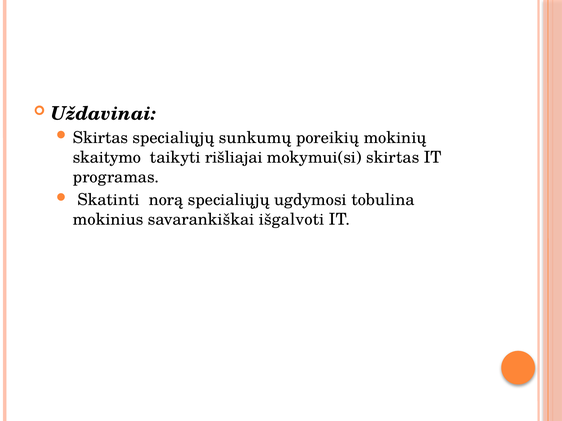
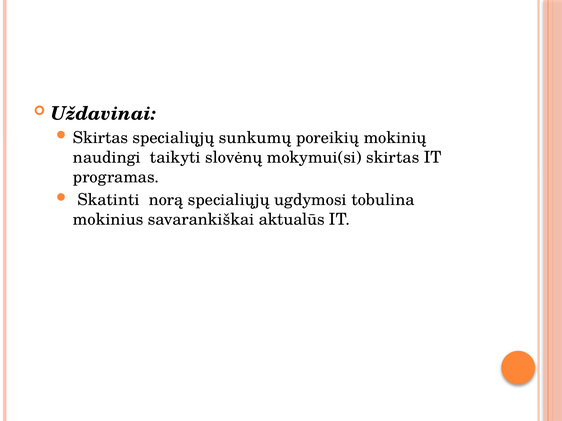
skaitymo: skaitymo -> naudingi
rišliajai: rišliajai -> slovėnų
išgalvoti: išgalvoti -> aktualūs
